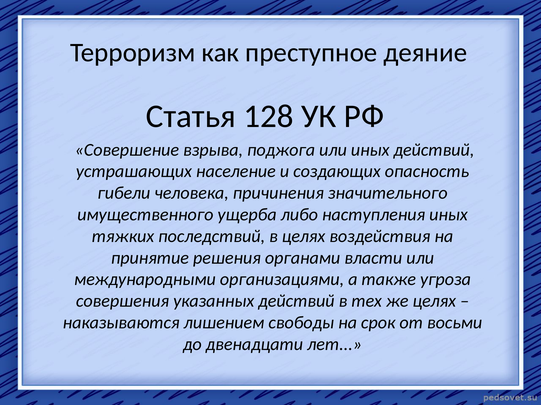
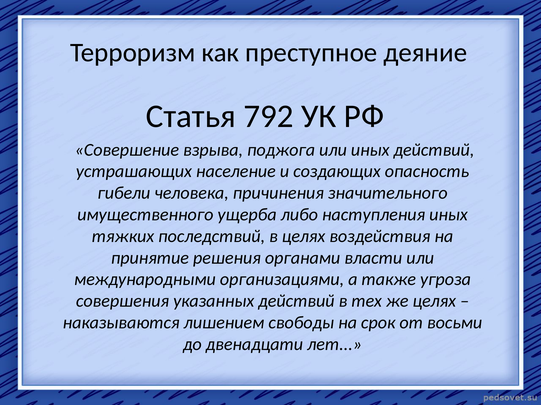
128: 128 -> 792
